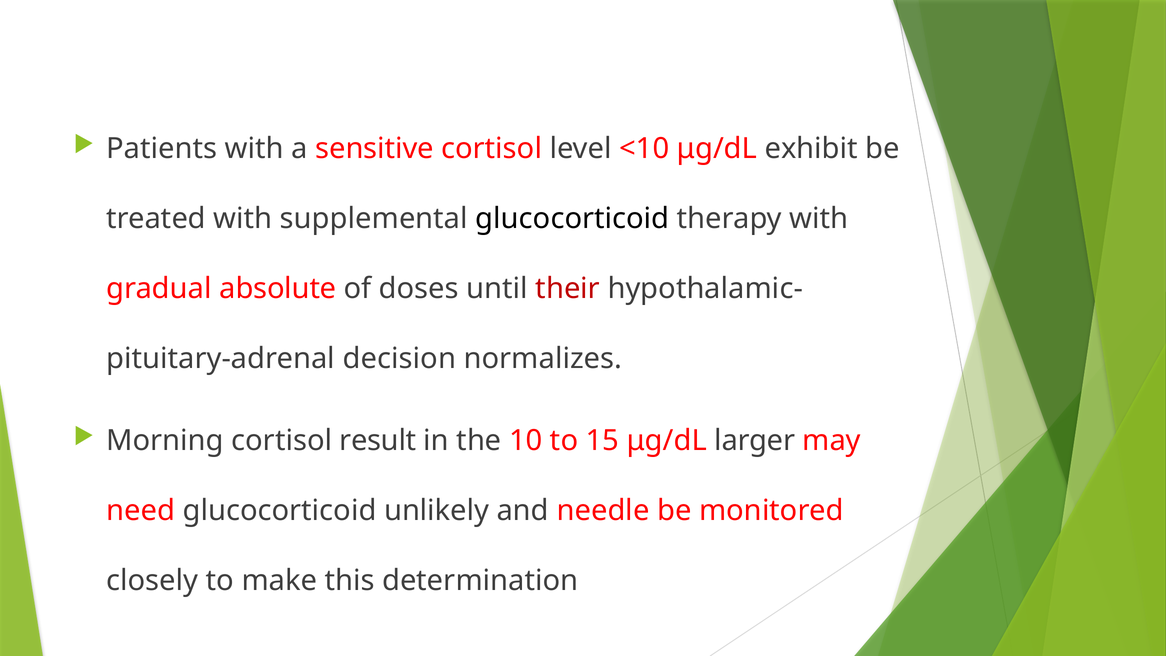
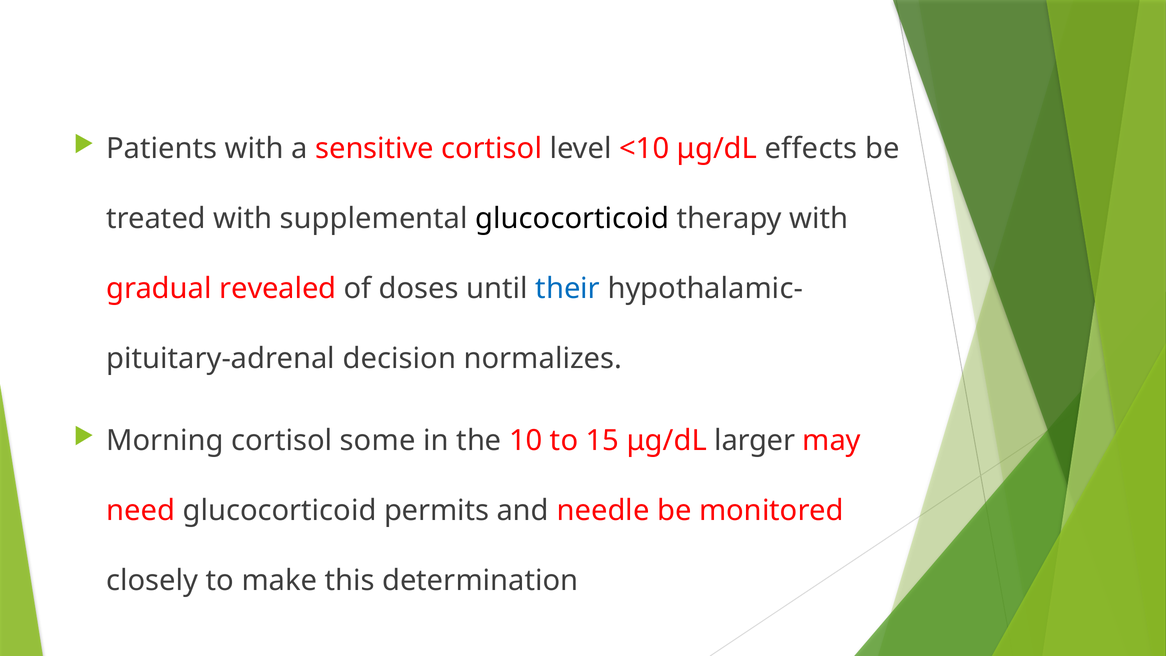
exhibit: exhibit -> effects
absolute: absolute -> revealed
their colour: red -> blue
result: result -> some
unlikely: unlikely -> permits
